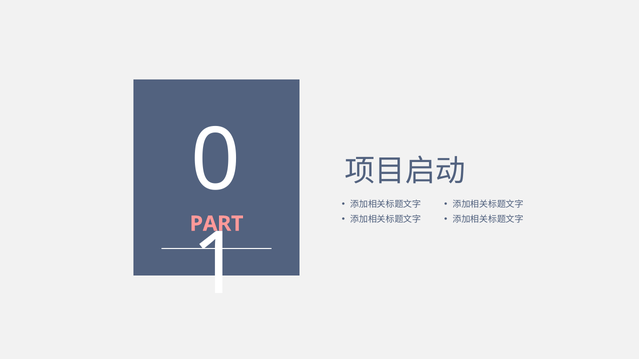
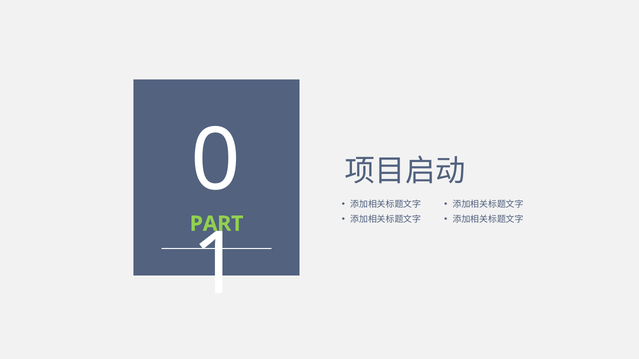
PART colour: pink -> light green
